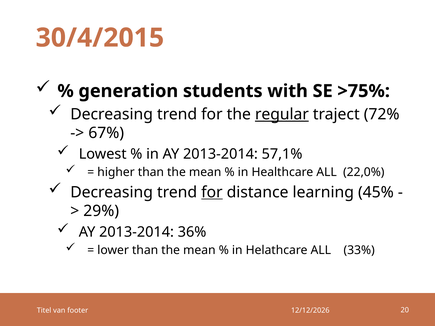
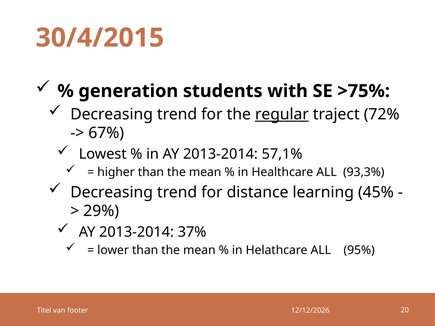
22,0%: 22,0% -> 93,3%
for at (212, 192) underline: present -> none
36%: 36% -> 37%
33%: 33% -> 95%
